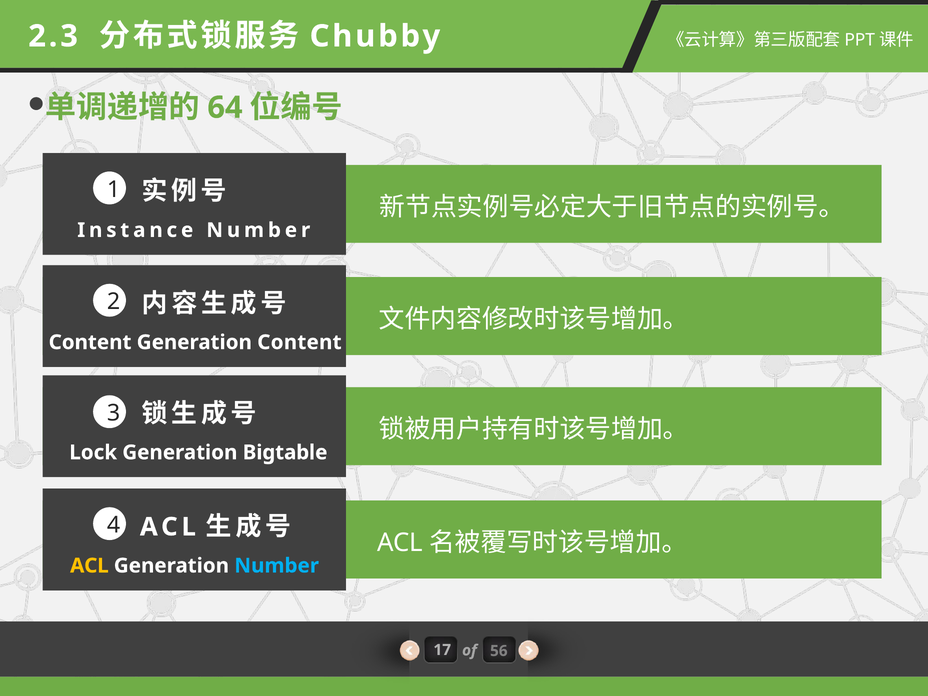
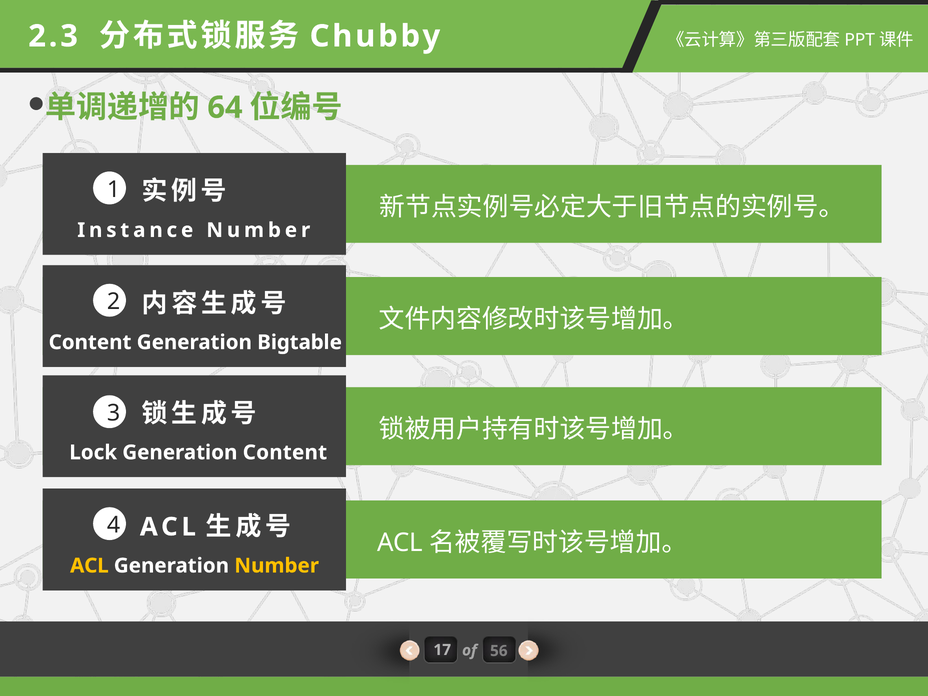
Generation Content: Content -> Bigtable
Generation Bigtable: Bigtable -> Content
Number at (277, 566) colour: light blue -> yellow
